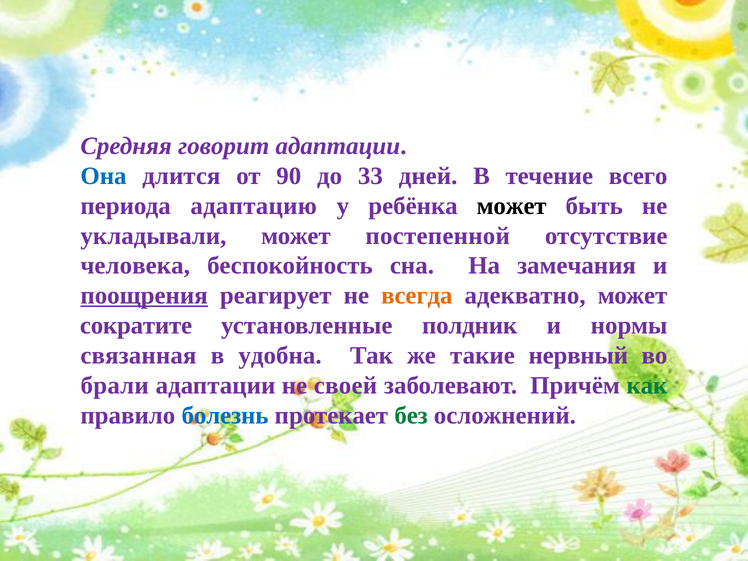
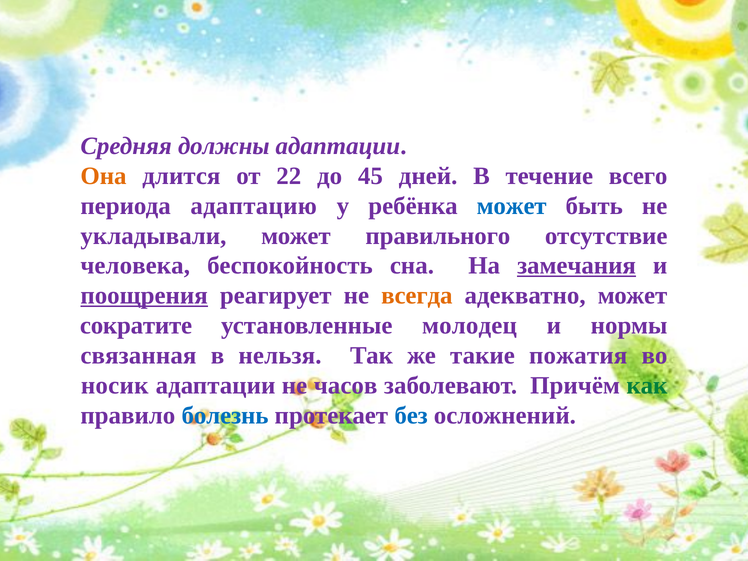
говорит: говорит -> должны
Она colour: blue -> orange
90: 90 -> 22
33: 33 -> 45
может at (512, 206) colour: black -> blue
постепенной: постепенной -> правильного
замечания underline: none -> present
полдник: полдник -> молодец
удобна: удобна -> нельзя
нервный: нервный -> пожатия
брали: брали -> носик
своей: своей -> часов
без colour: green -> blue
